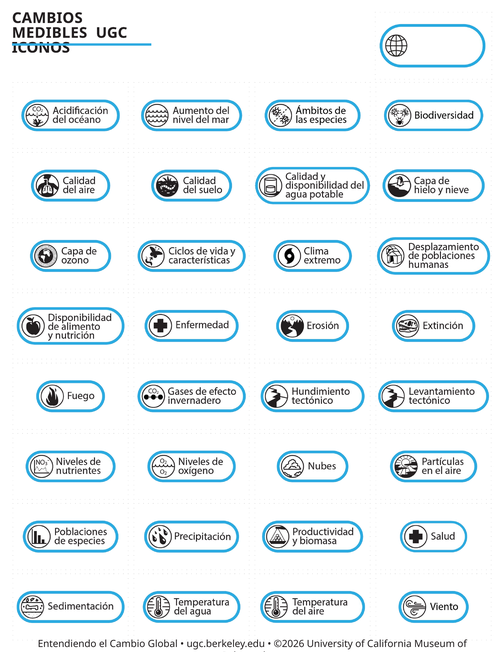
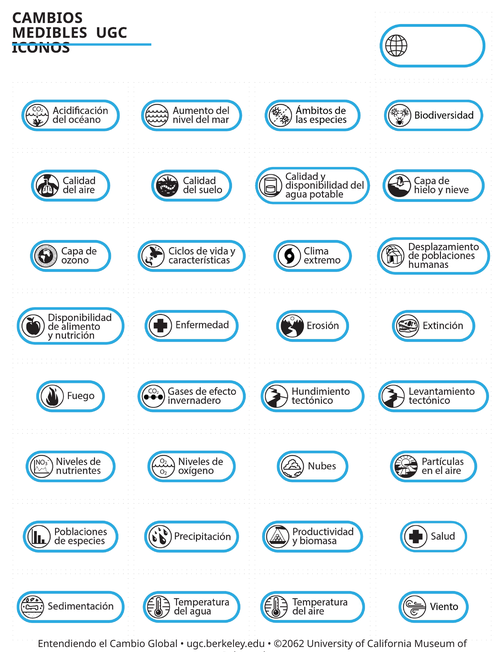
©2026: ©2026 -> ©2062
